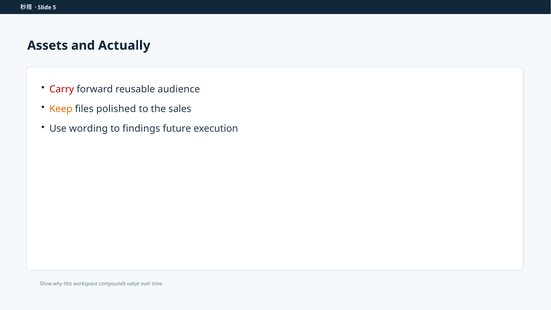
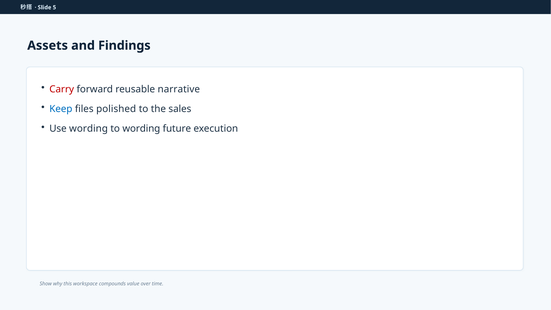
Actually: Actually -> Findings
audience: audience -> narrative
Keep colour: orange -> blue
to findings: findings -> wording
